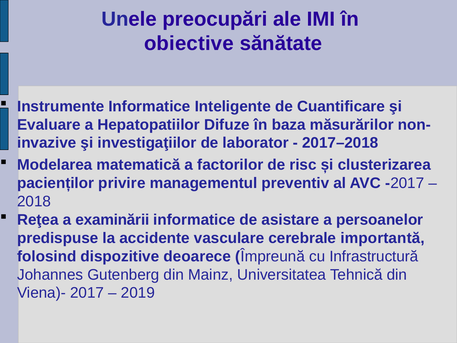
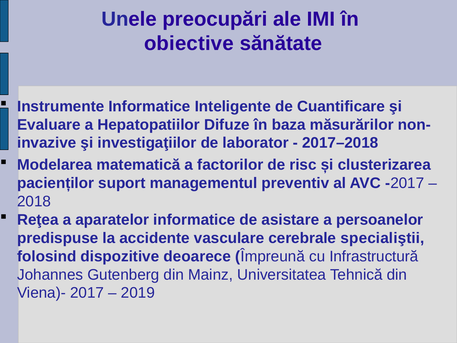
privire: privire -> suport
examinării: examinării -> aparatelor
importantă: importantă -> specialiştii
